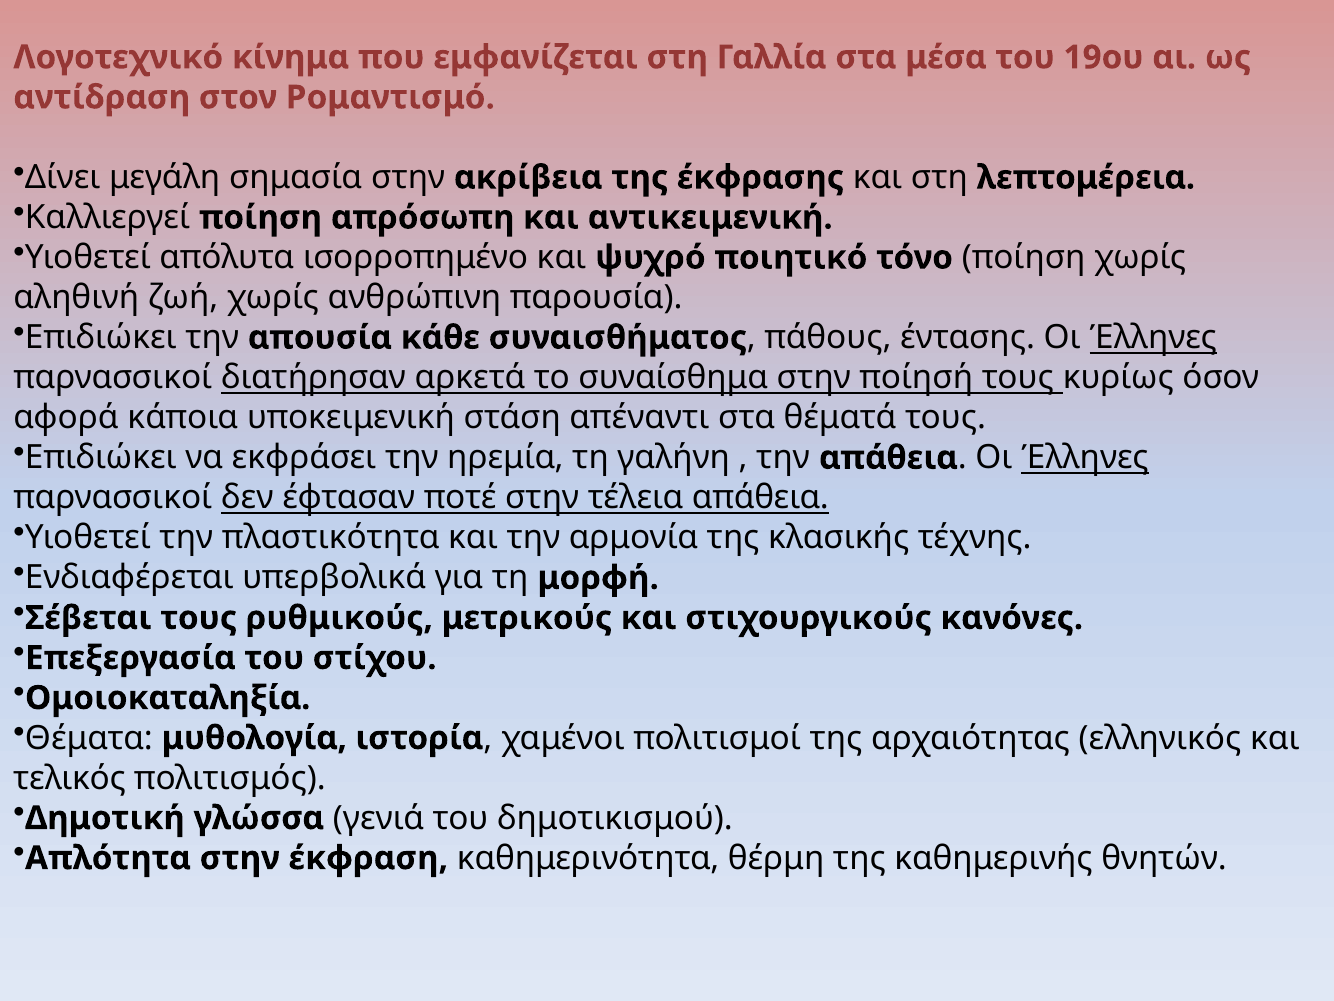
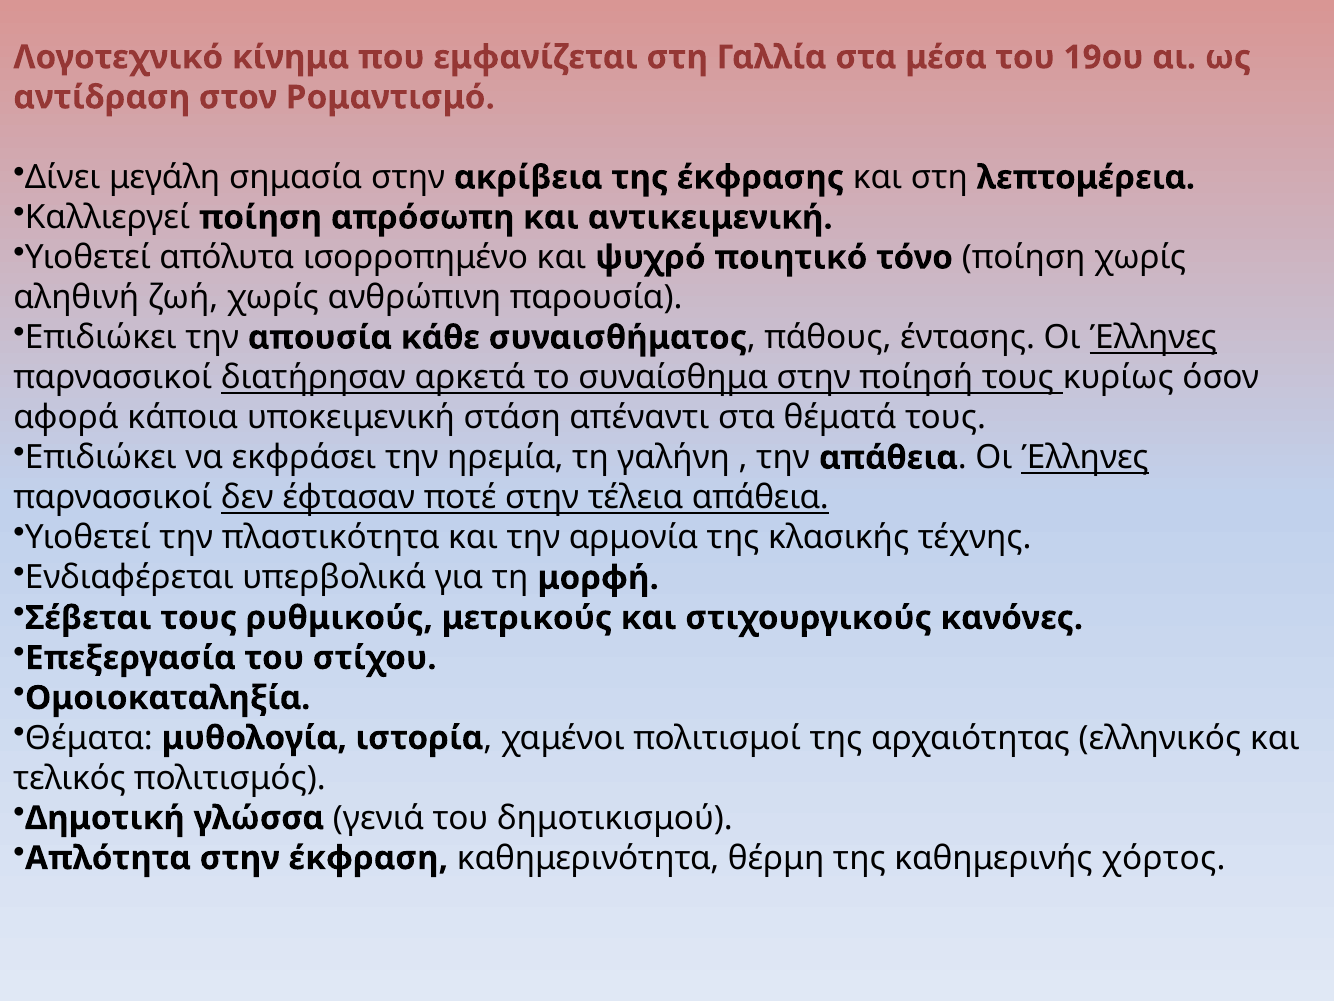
θνητών: θνητών -> χόρτος
